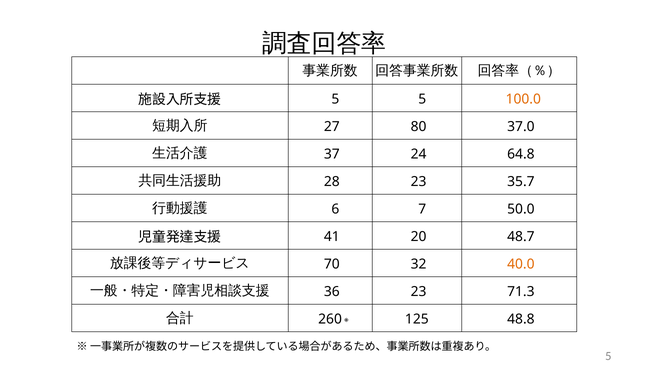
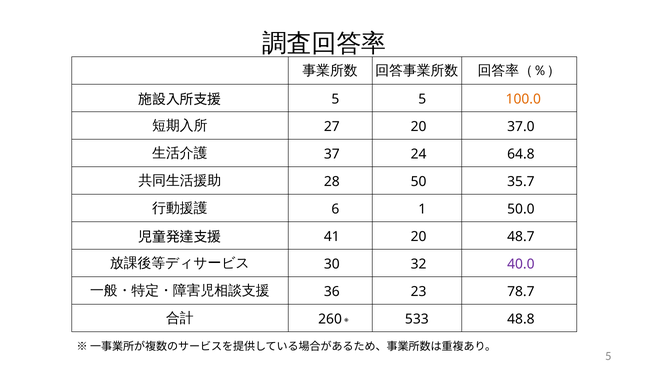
27 80: 80 -> 20
28 23: 23 -> 50
7: 7 -> 1
70: 70 -> 30
40.0 colour: orange -> purple
71.3: 71.3 -> 78.7
125: 125 -> 533
